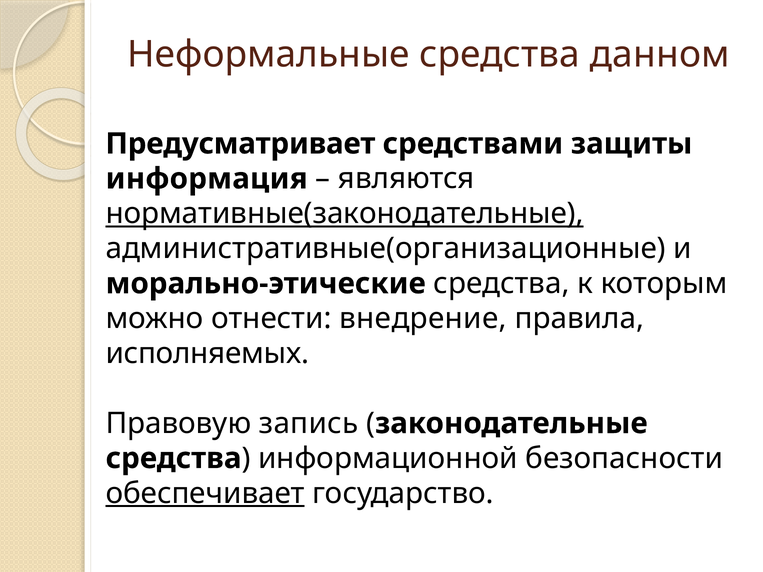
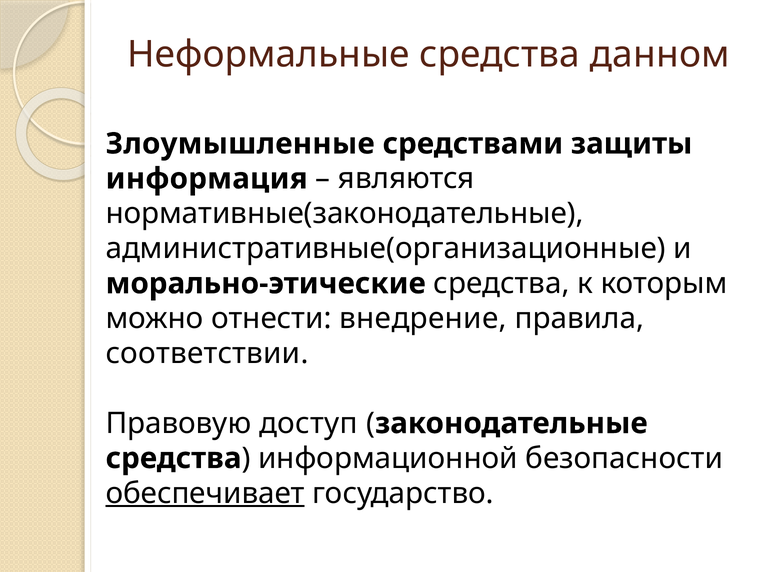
Предусматривает: Предусматривает -> Злоумышленные
нормативные(законодательные underline: present -> none
исполняемых: исполняемых -> соответствии
запись: запись -> доступ
